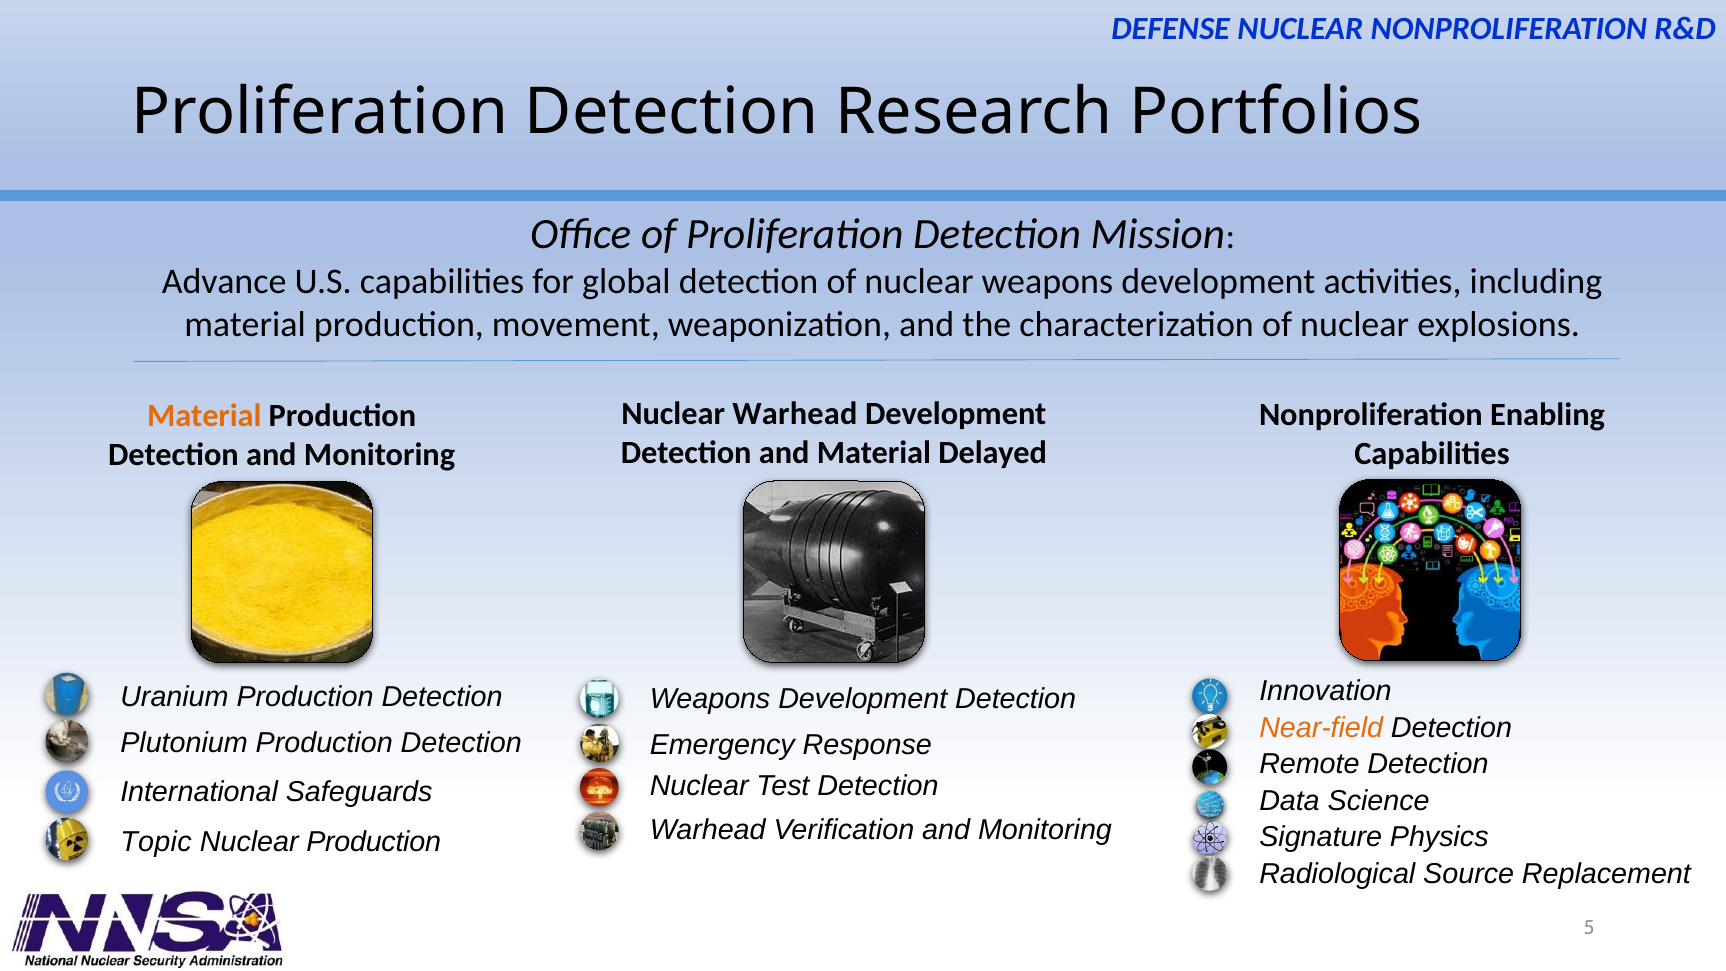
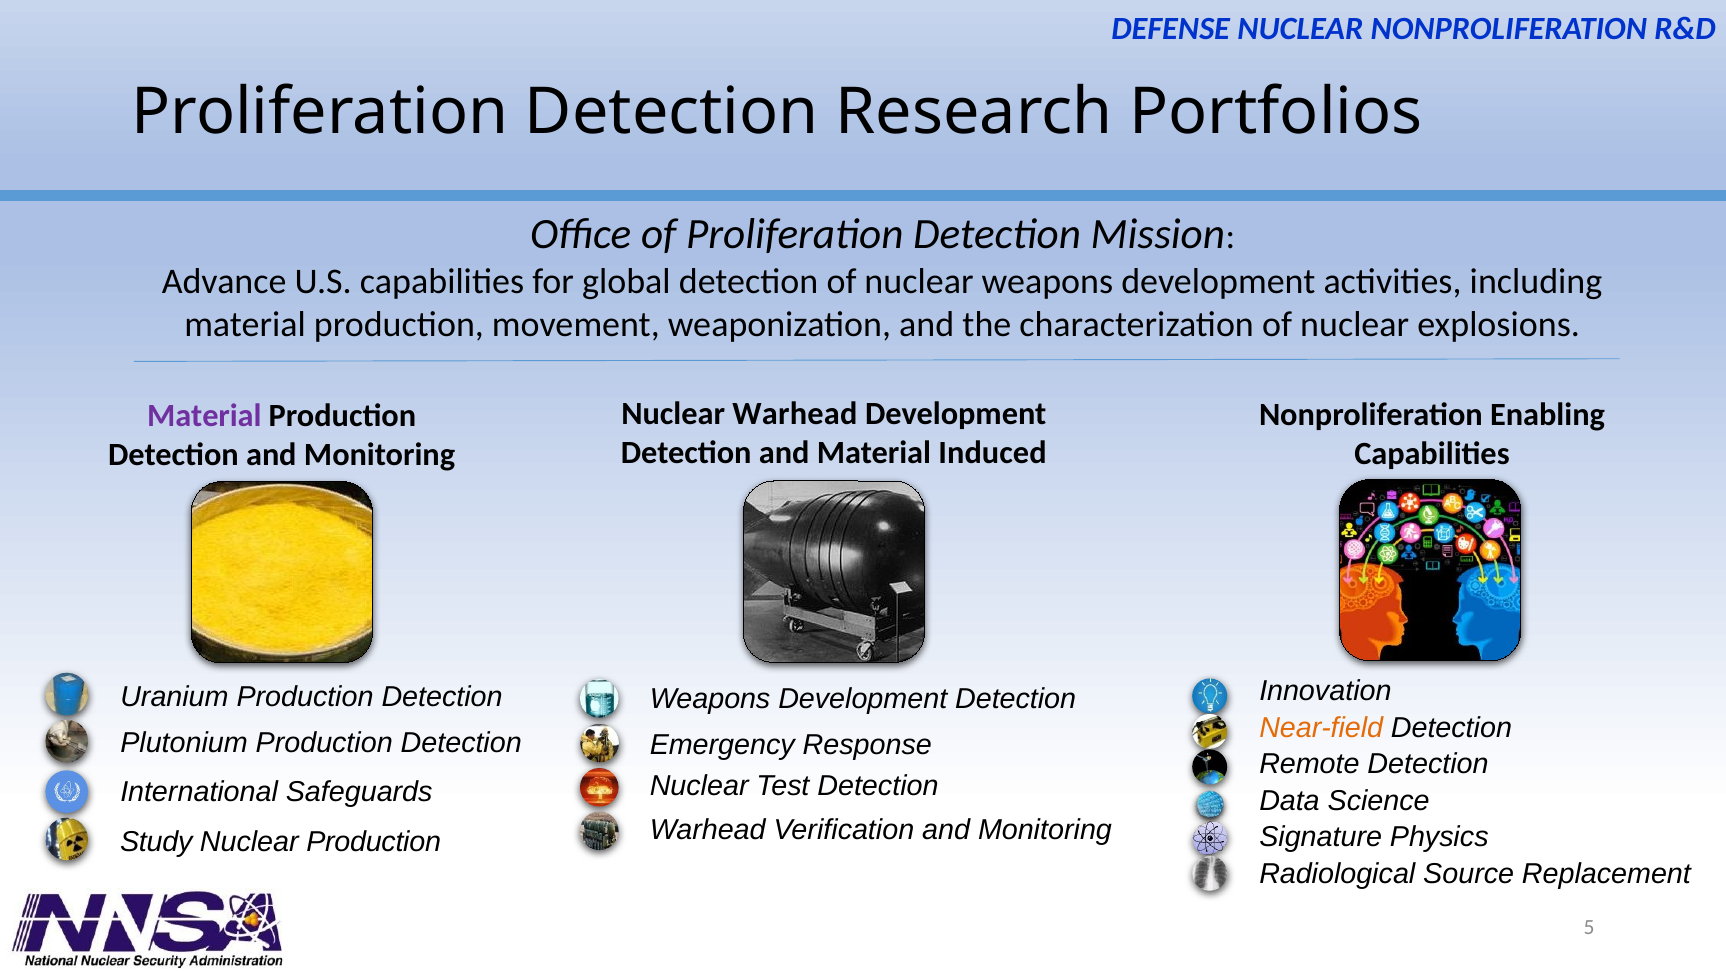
Material at (204, 416) colour: orange -> purple
Delayed: Delayed -> Induced
Topic: Topic -> Study
